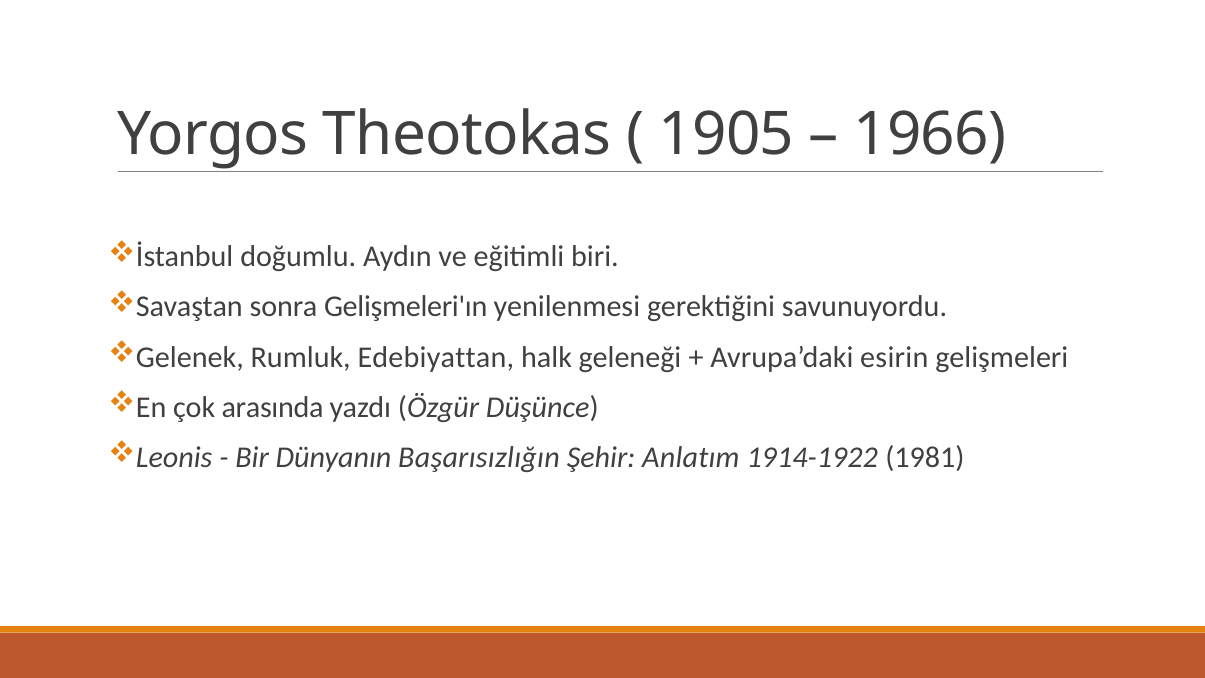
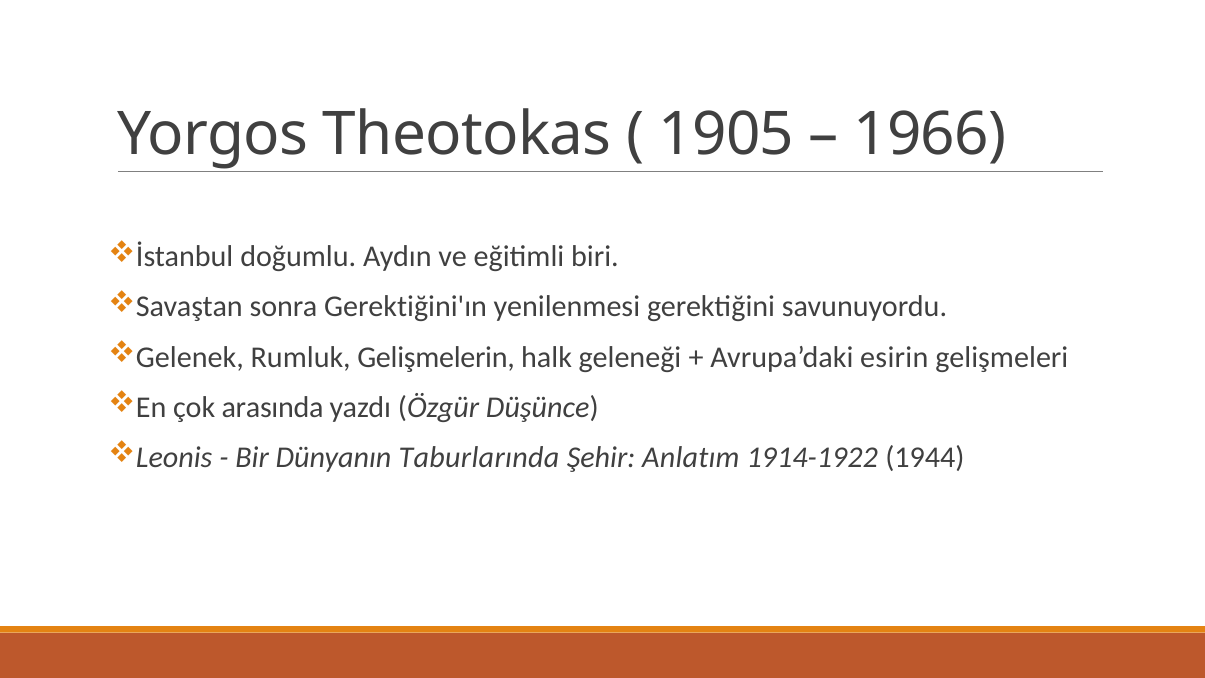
Gelişmeleri'ın: Gelişmeleri'ın -> Gerektiğini'ın
Edebiyattan: Edebiyattan -> Gelişmelerin
Başarısızlığın: Başarısızlığın -> Taburlarında
1981: 1981 -> 1944
